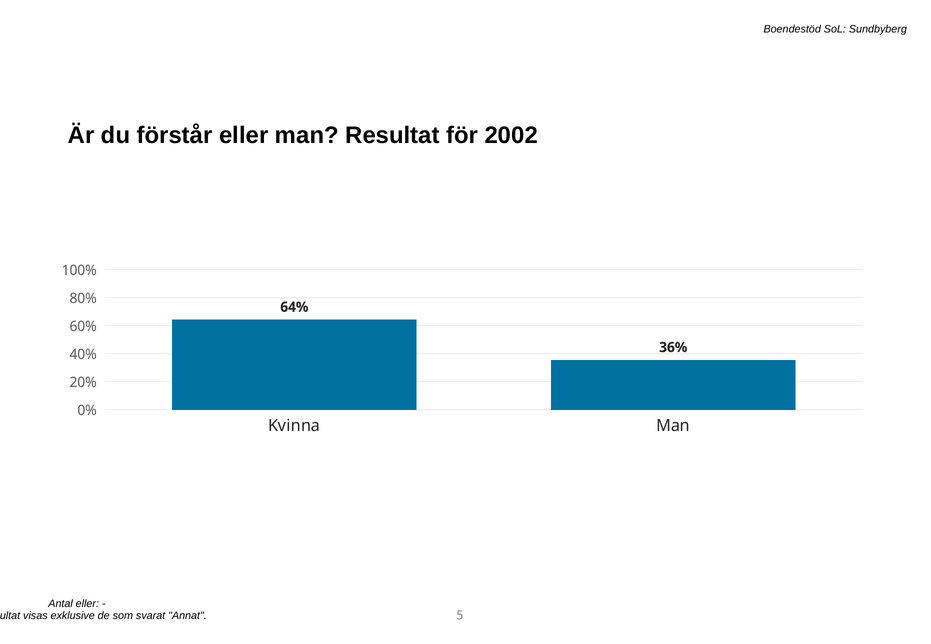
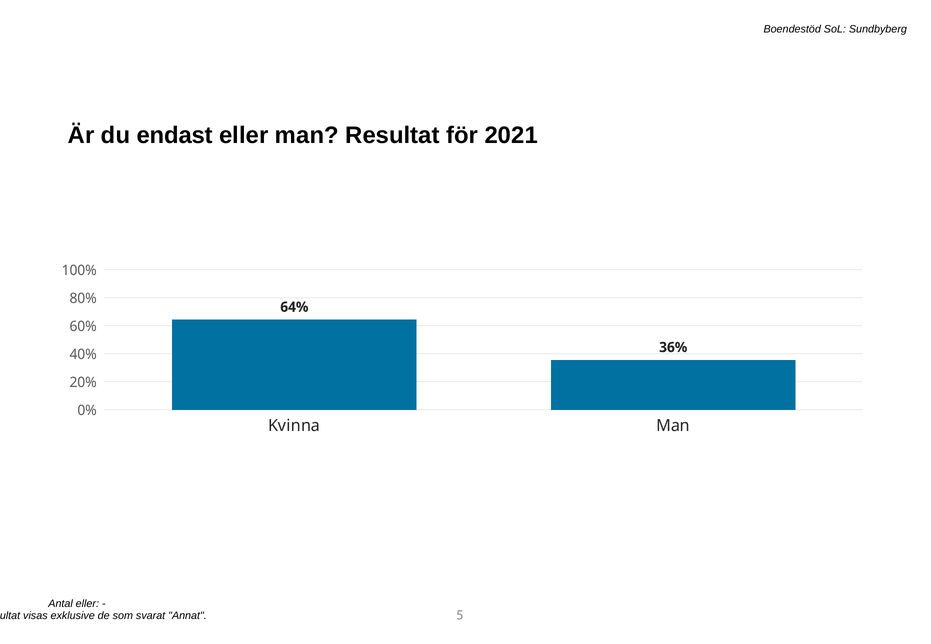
förstår: förstår -> endast
2002: 2002 -> 2021
